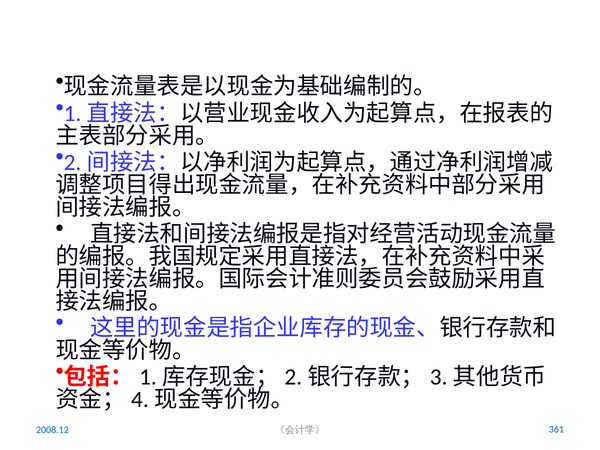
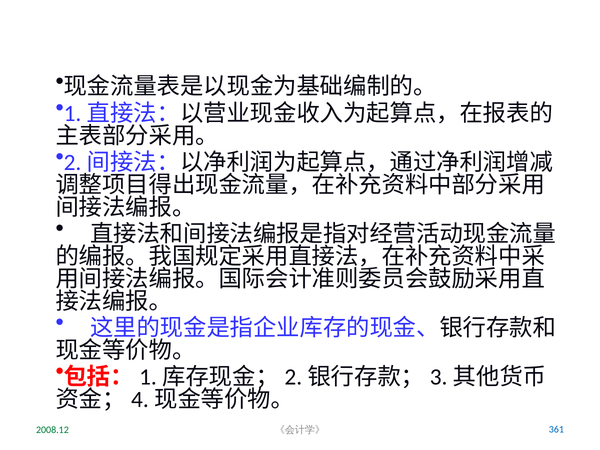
2008.12 colour: blue -> green
